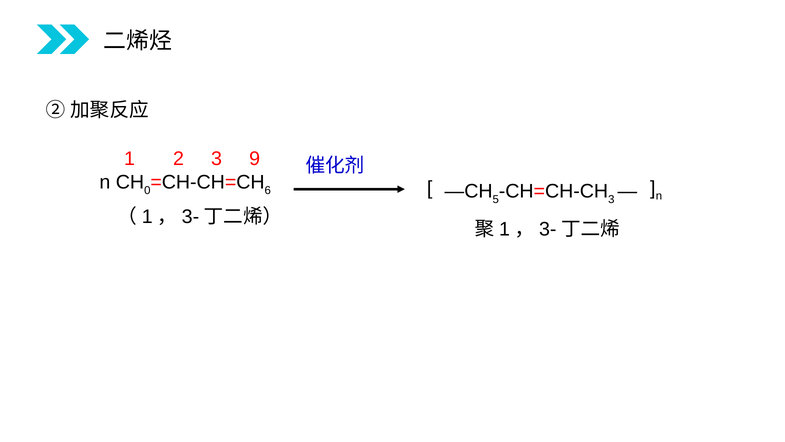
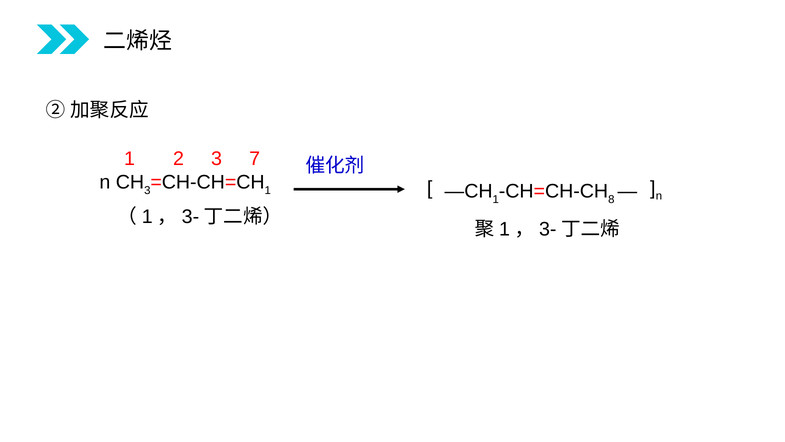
9: 9 -> 7
0 at (147, 190): 0 -> 3
6 at (268, 190): 6 -> 1
5 at (496, 199): 5 -> 1
3 at (611, 199): 3 -> 8
